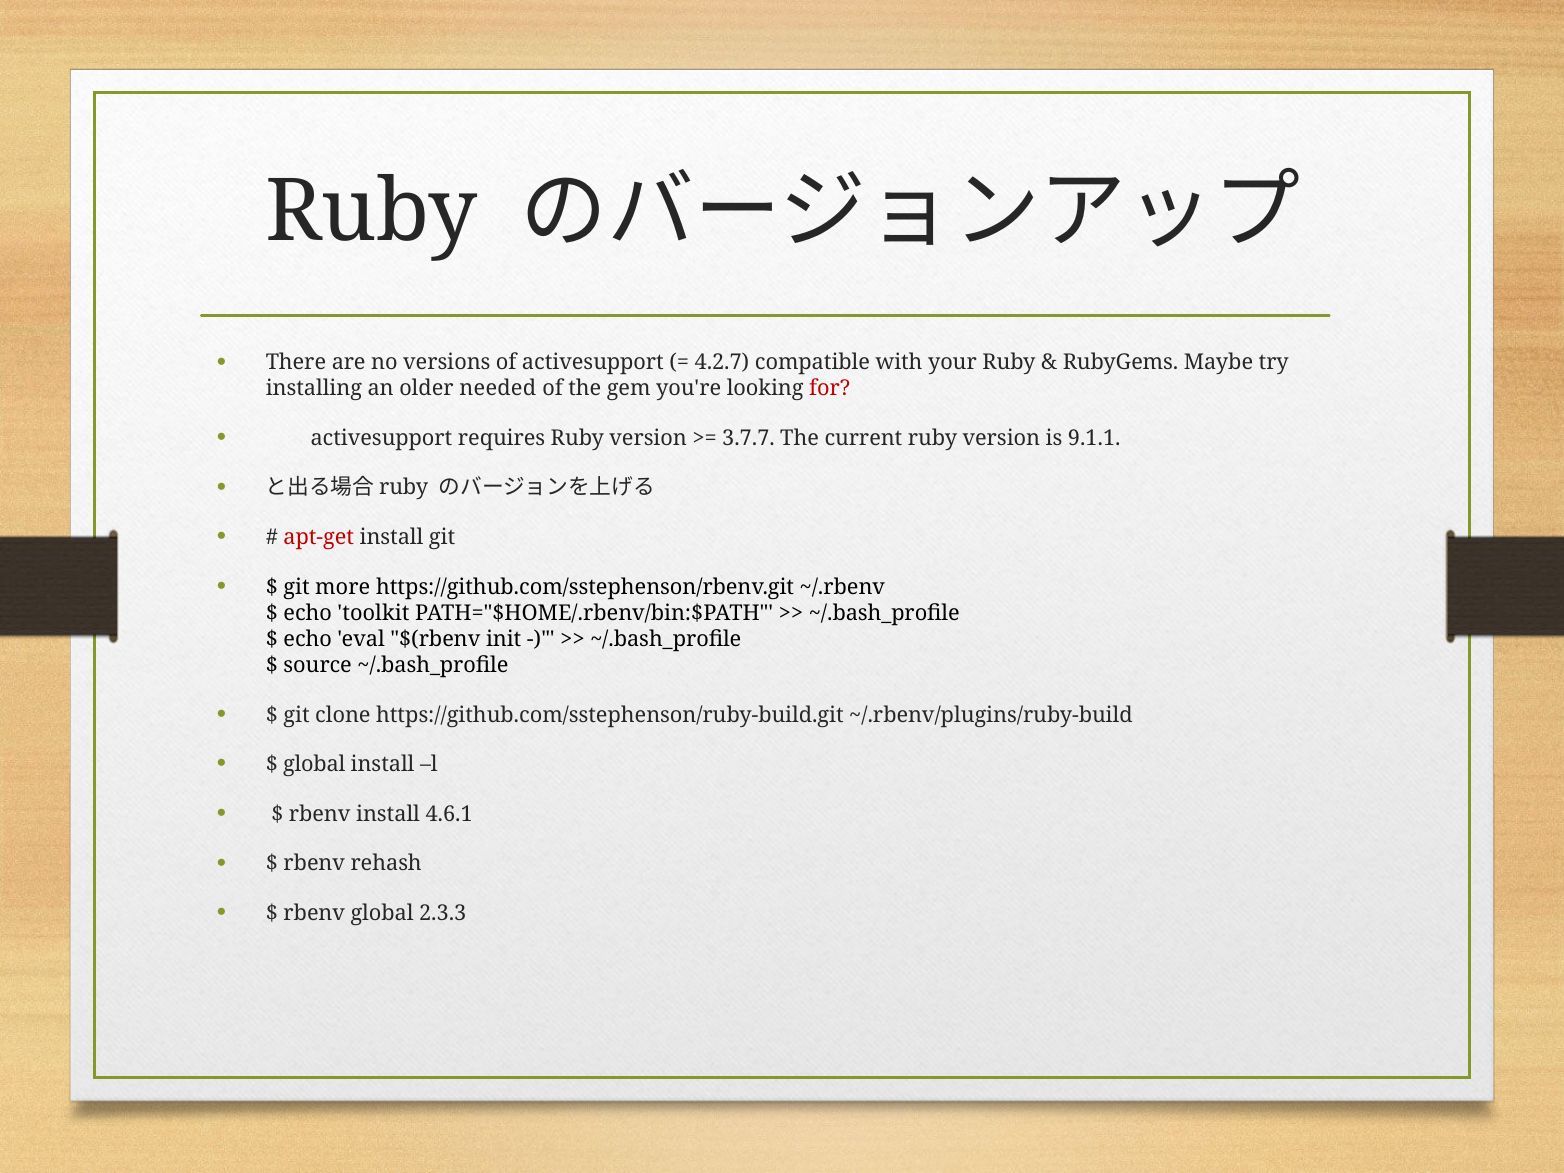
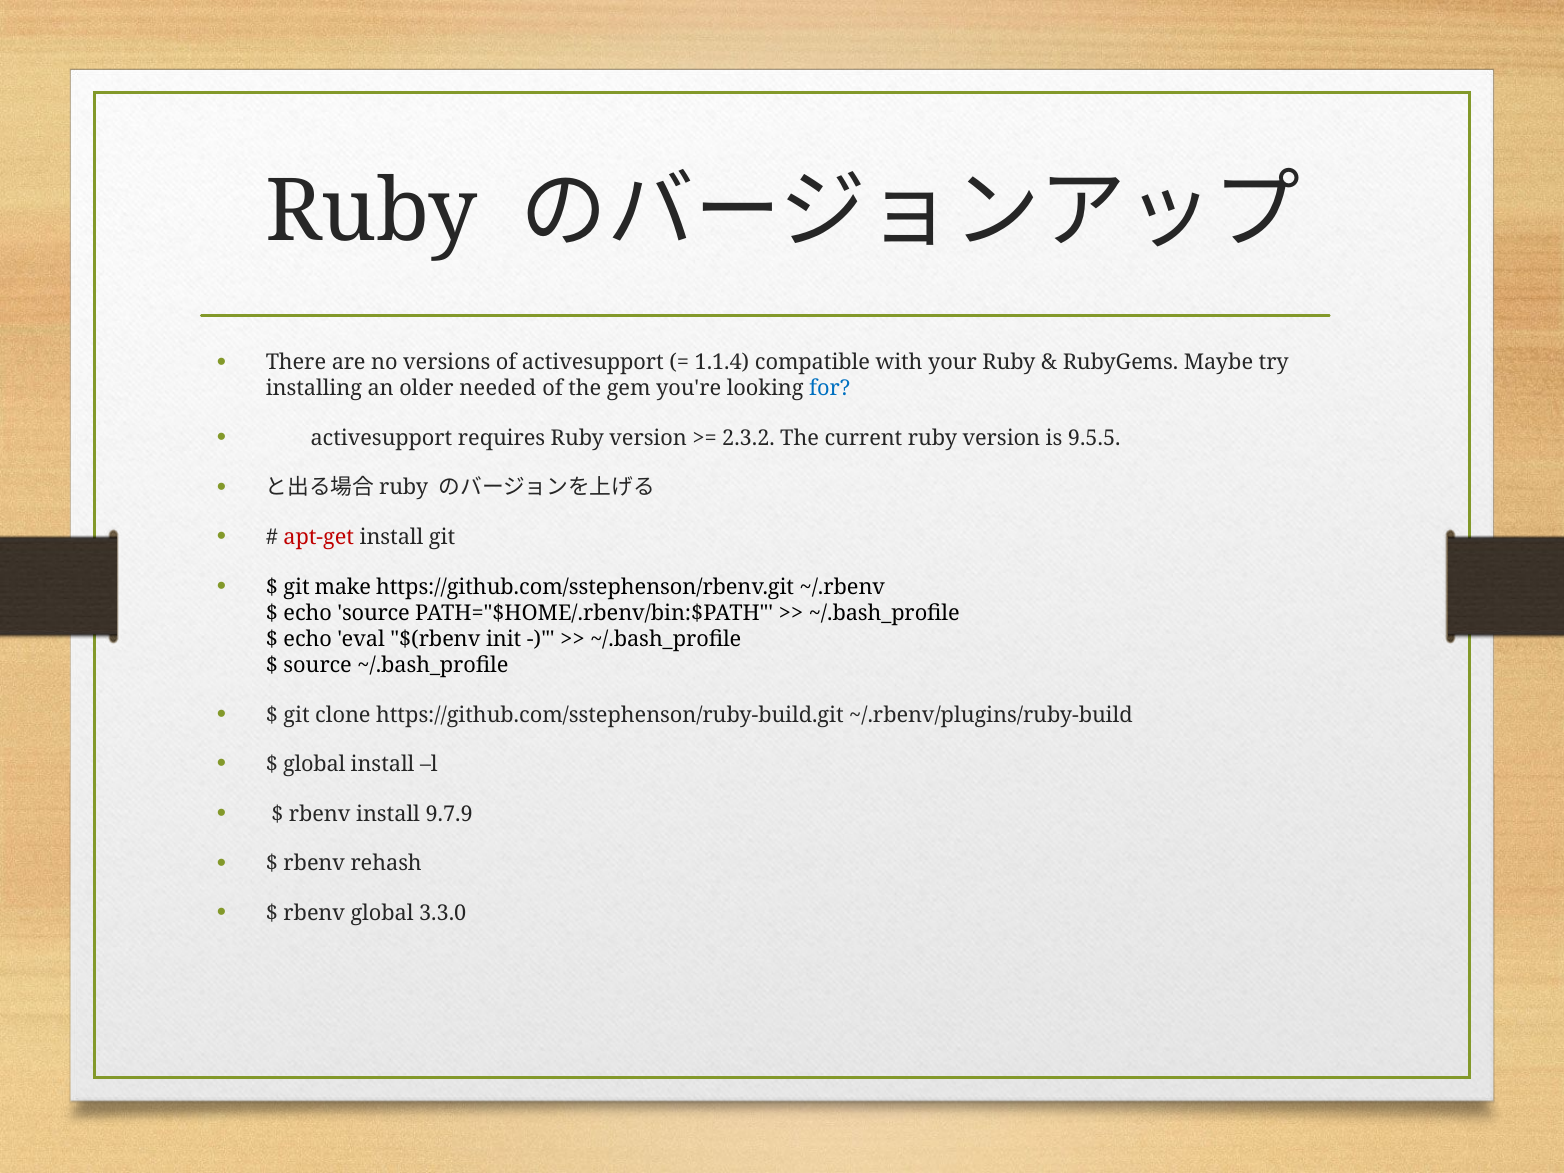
4.2.7: 4.2.7 -> 1.1.4
for colour: red -> blue
3.7.7: 3.7.7 -> 2.3.2
9.1.1: 9.1.1 -> 9.5.5
more: more -> make
echo toolkit: toolkit -> source
4.6.1: 4.6.1 -> 9.7.9
2.3.3: 2.3.3 -> 3.3.0
